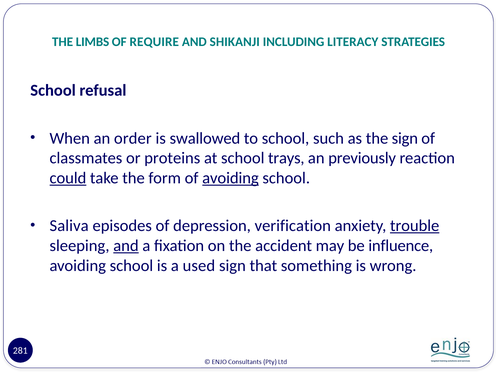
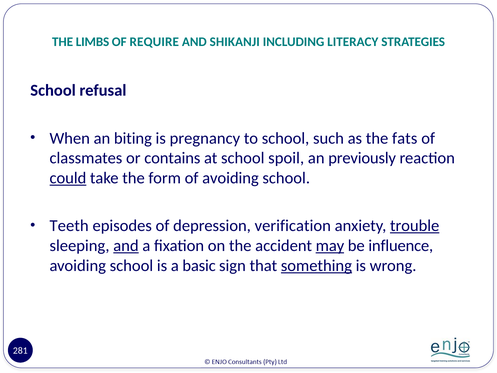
order: order -> biting
swallowed: swallowed -> pregnancy
the sign: sign -> fats
proteins: proteins -> contains
trays: trays -> spoil
avoiding at (230, 178) underline: present -> none
Saliva: Saliva -> Teeth
may underline: none -> present
used: used -> basic
something underline: none -> present
